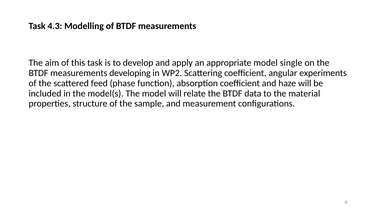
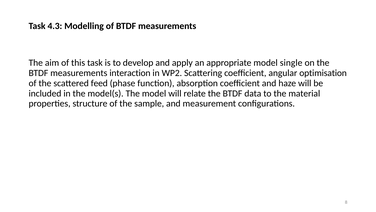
developing: developing -> interaction
experiments: experiments -> optimisation
